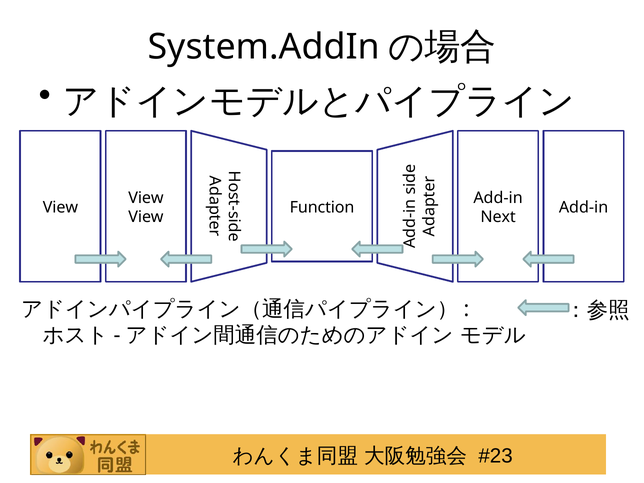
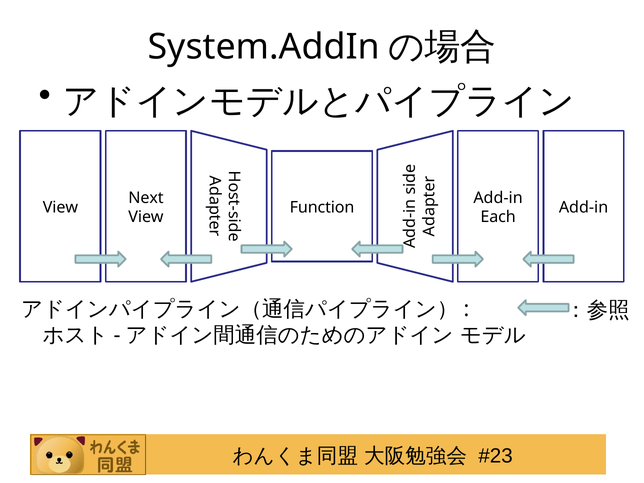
View at (146, 198): View -> Next
Next: Next -> Each
